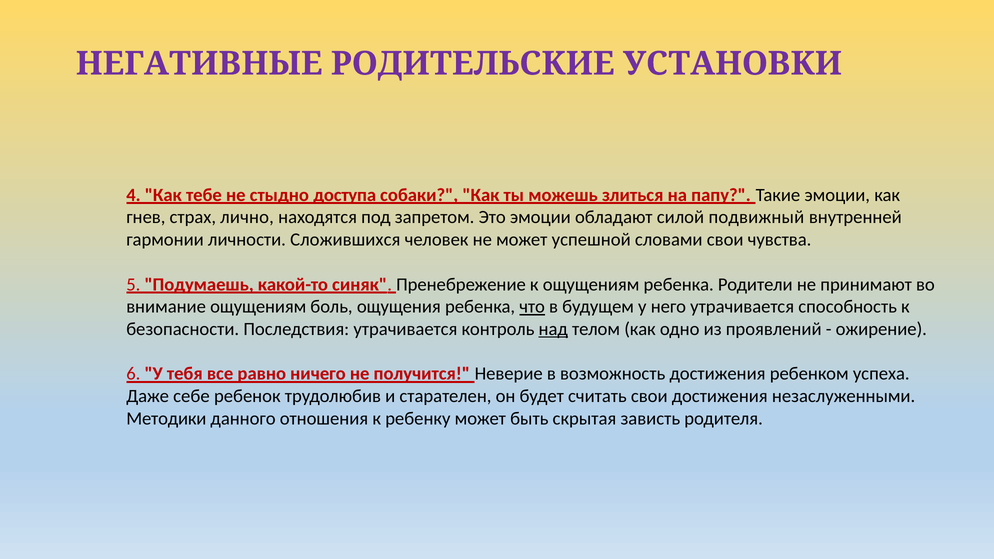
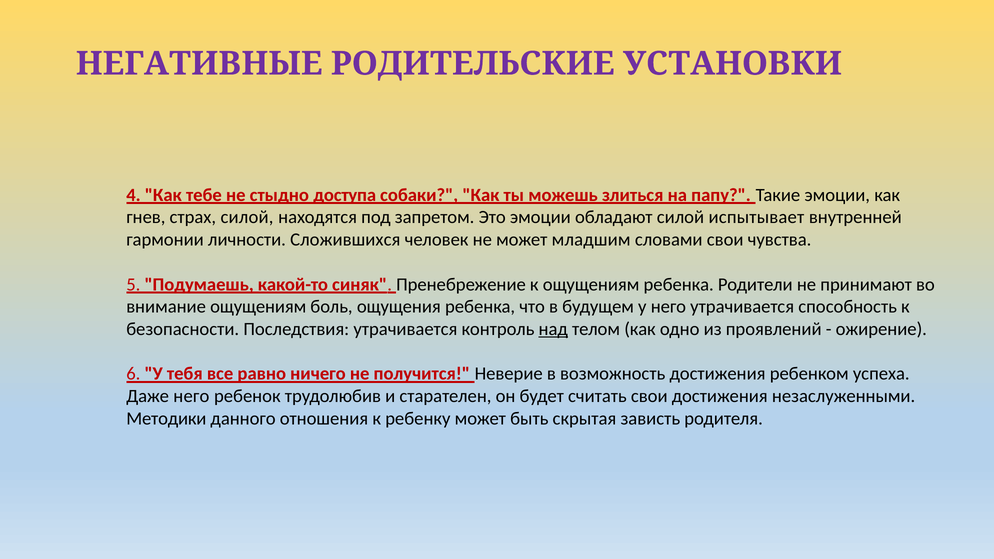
страх лично: лично -> силой
подвижный: подвижный -> испытывает
успешной: успешной -> младшим
что underline: present -> none
Даже себе: себе -> него
